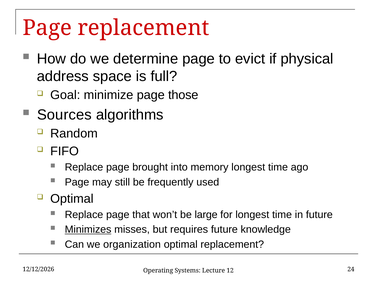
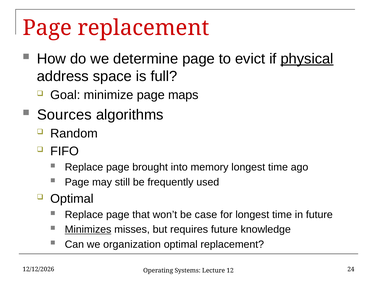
physical underline: none -> present
those: those -> maps
large: large -> case
